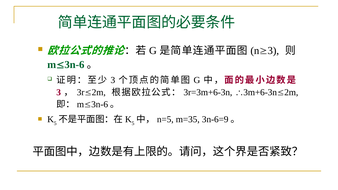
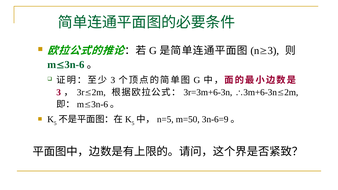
m=35: m=35 -> m=50
